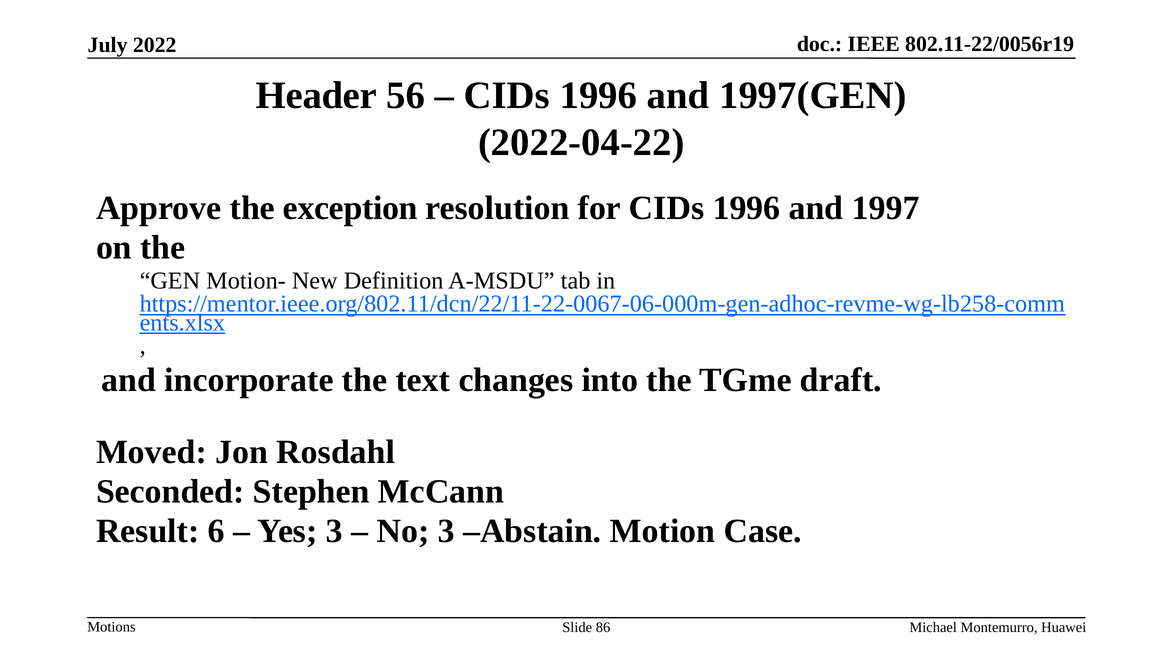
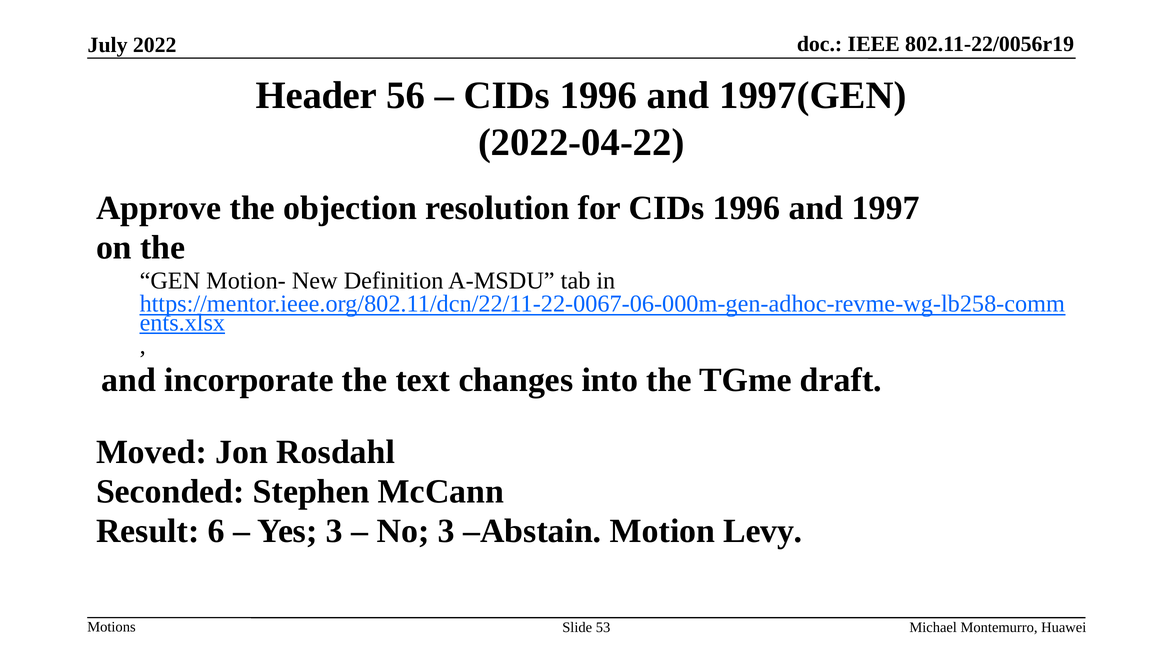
exception: exception -> objection
Case: Case -> Levy
86: 86 -> 53
